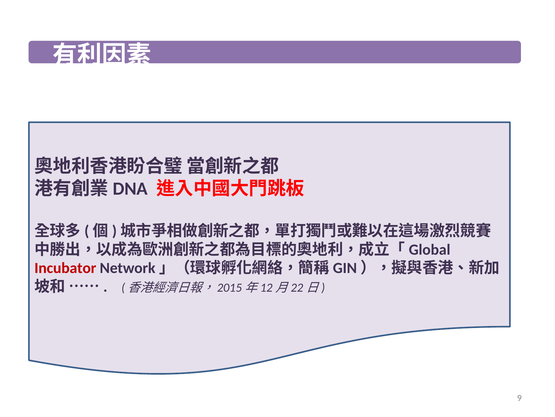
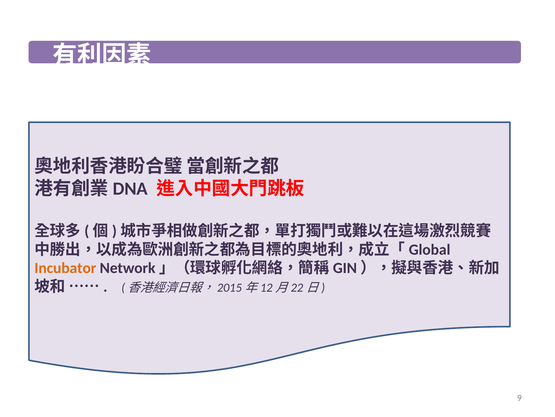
Incubator colour: red -> orange
